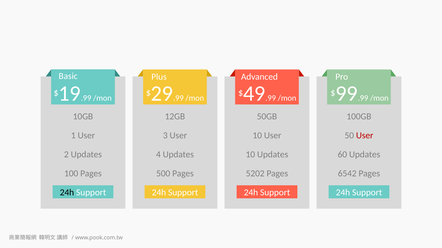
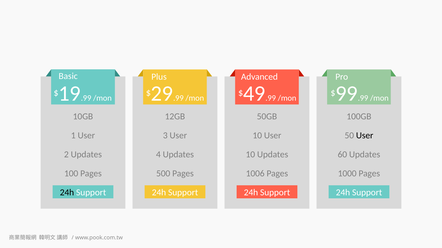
User at (365, 136) colour: red -> black
5202: 5202 -> 1006
6542: 6542 -> 1000
